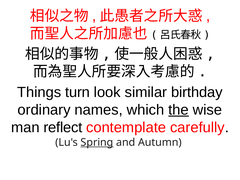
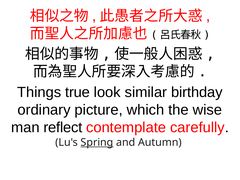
turn: turn -> true
names: names -> picture
the underline: present -> none
